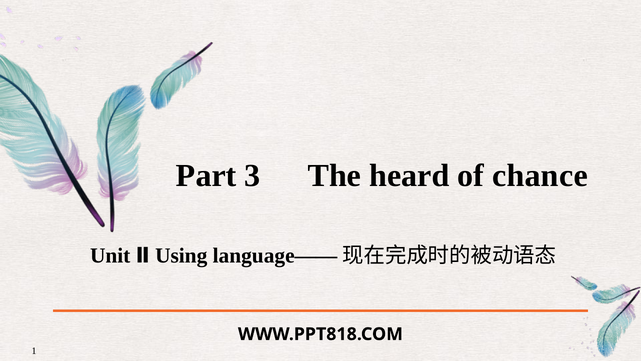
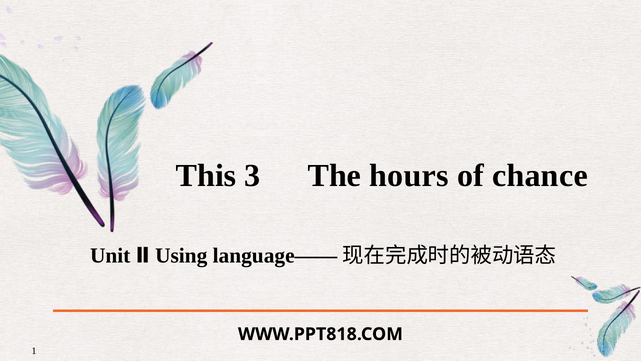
Part: Part -> This
heard: heard -> hours
